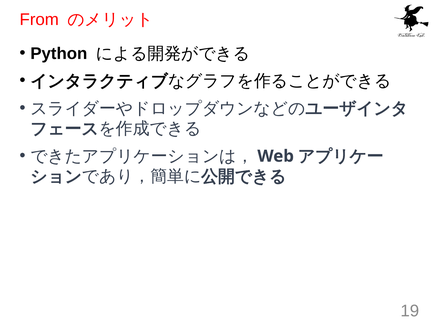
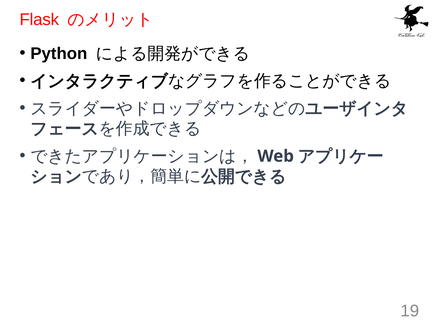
From: From -> Flask
